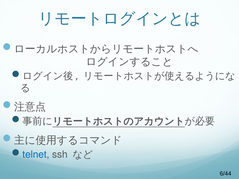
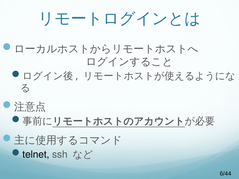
telnet colour: blue -> black
